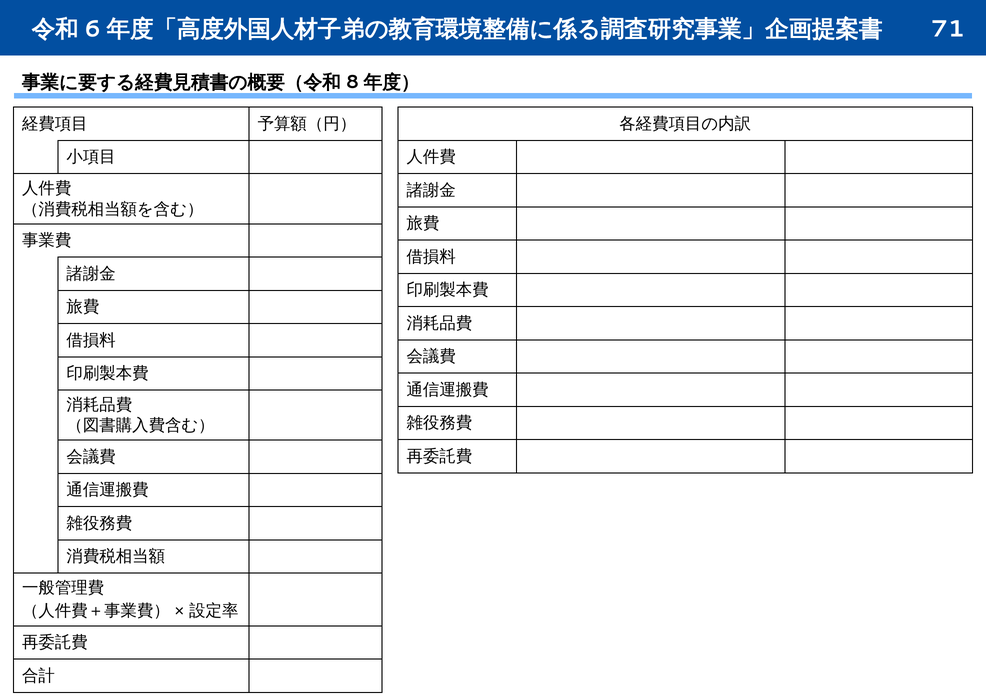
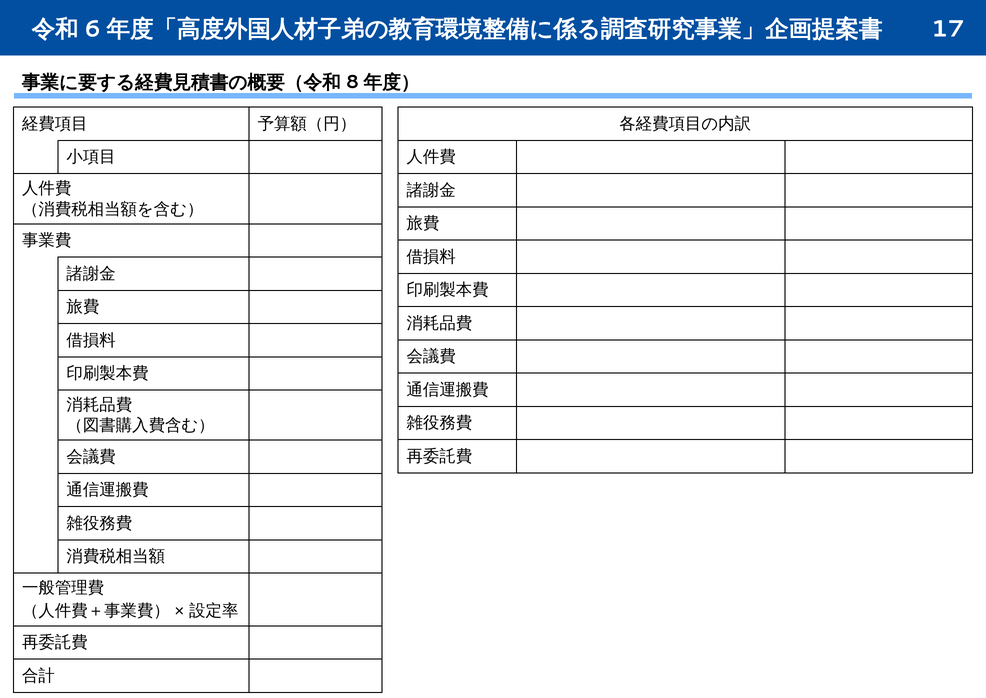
71: 71 -> 17
